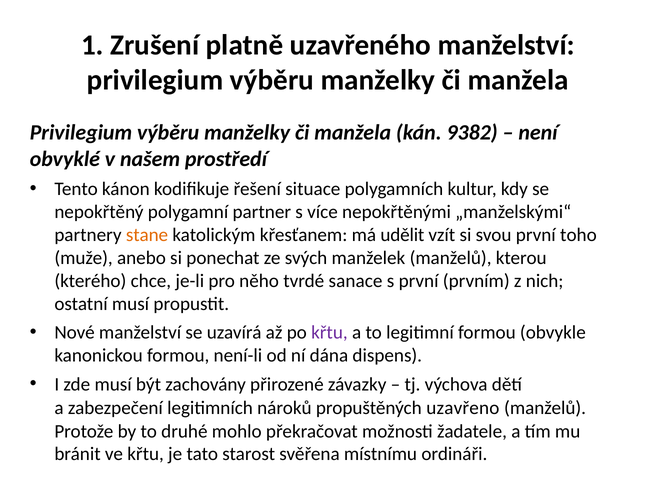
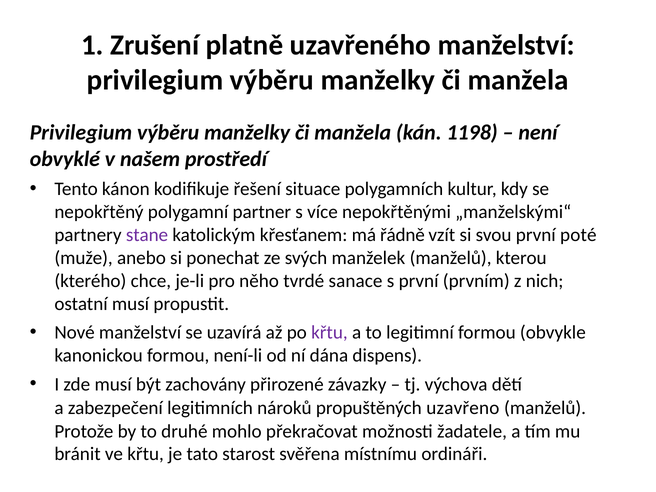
9382: 9382 -> 1198
stane colour: orange -> purple
udělit: udělit -> řádně
toho: toho -> poté
